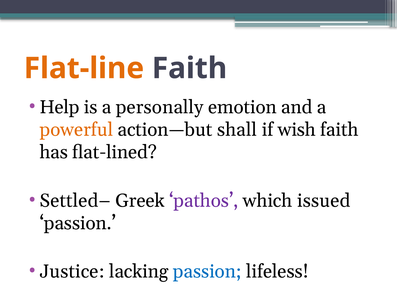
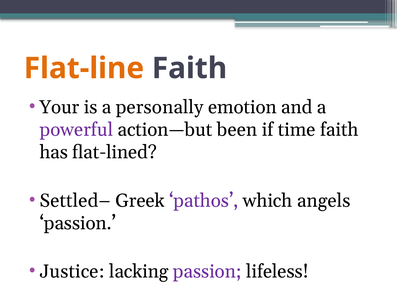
Help: Help -> Your
powerful colour: orange -> purple
shall: shall -> been
wish: wish -> time
issued: issued -> angels
passion at (207, 271) colour: blue -> purple
